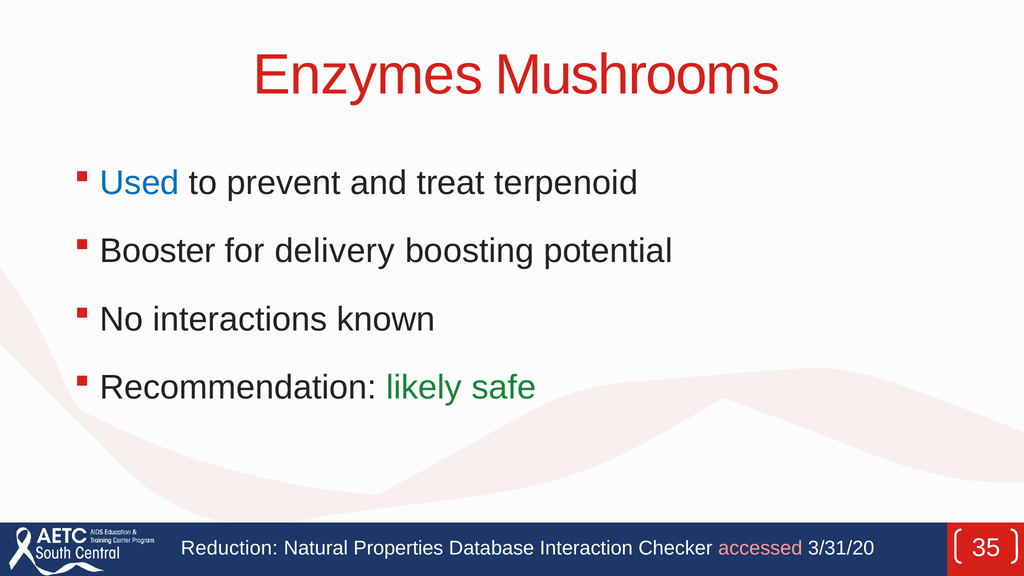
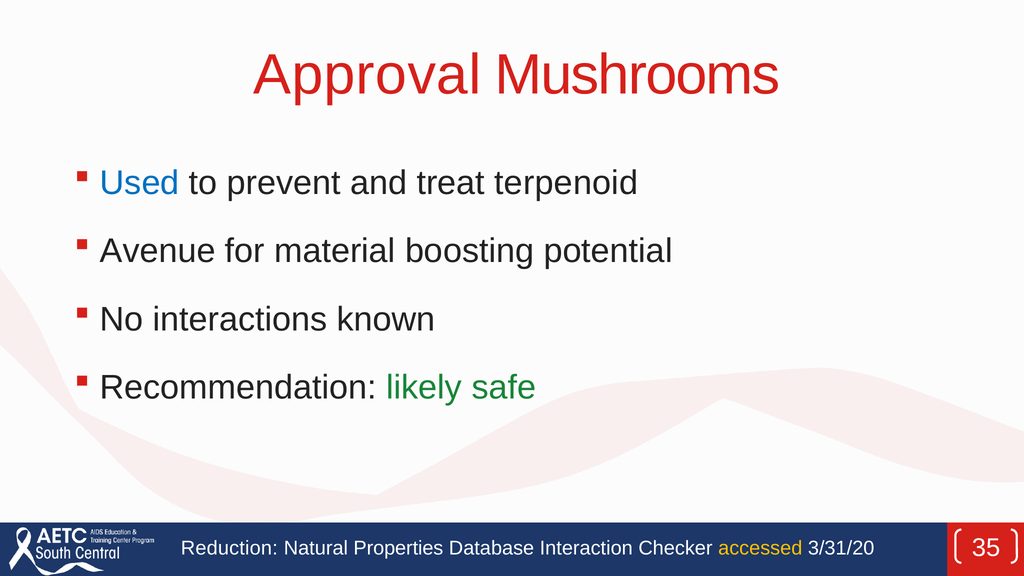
Enzymes: Enzymes -> Approval
Booster: Booster -> Avenue
delivery: delivery -> material
accessed colour: pink -> yellow
